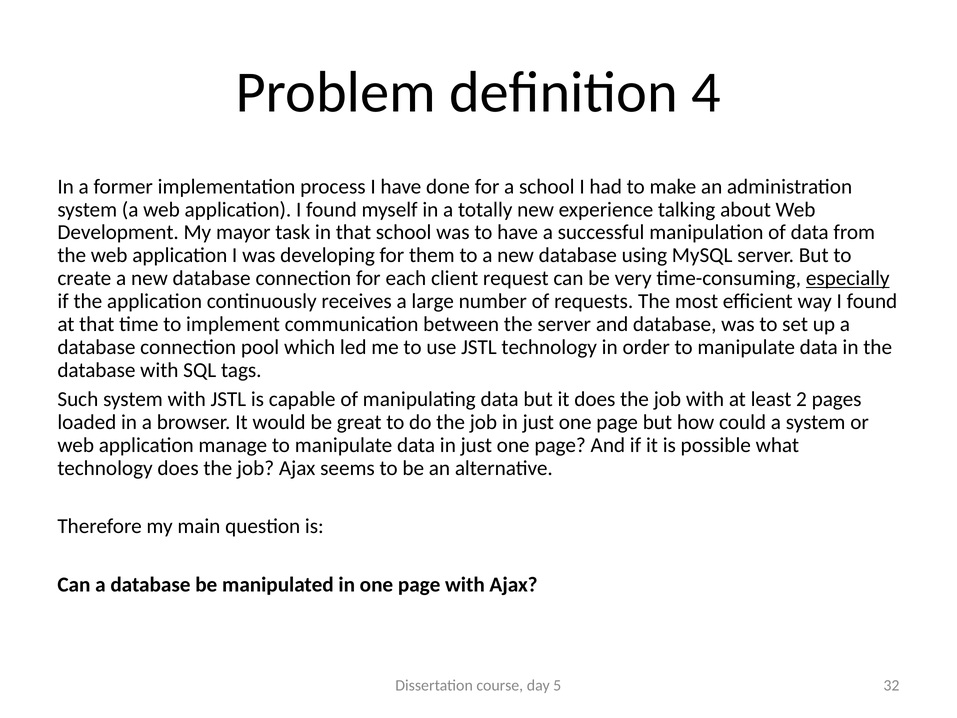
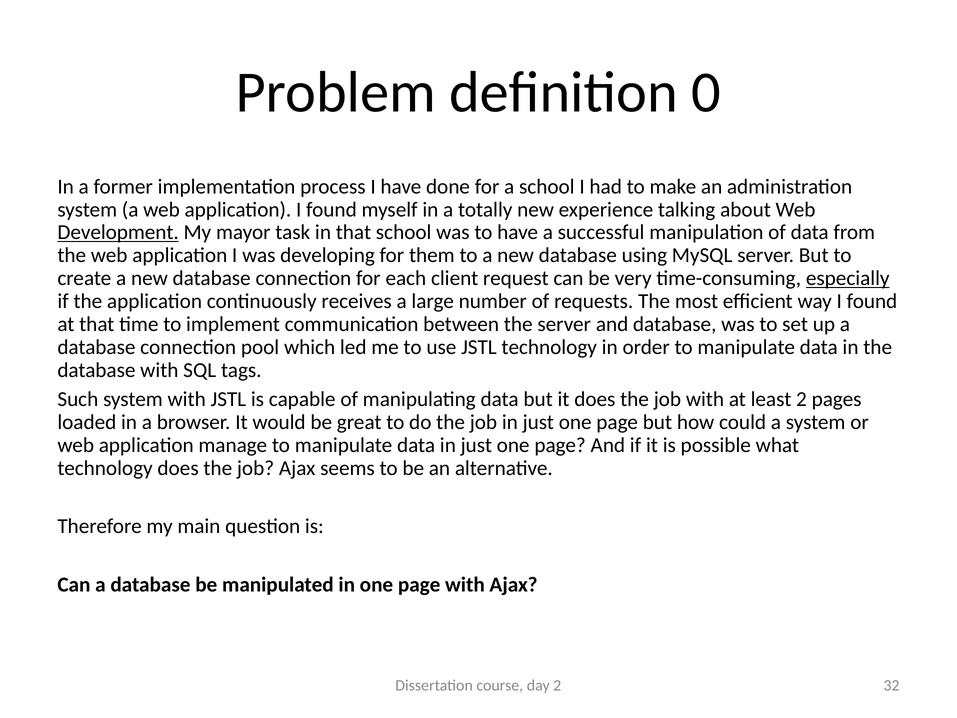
4: 4 -> 0
Development underline: none -> present
day 5: 5 -> 2
